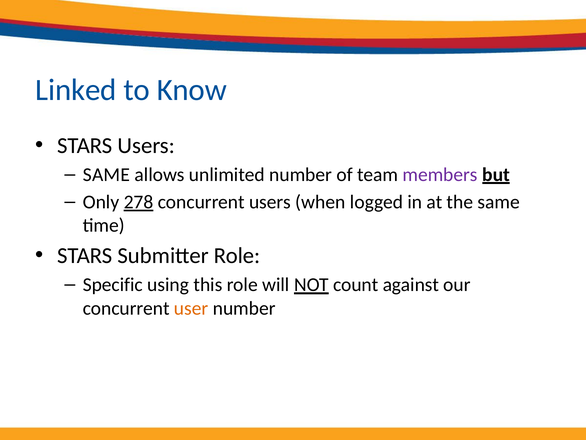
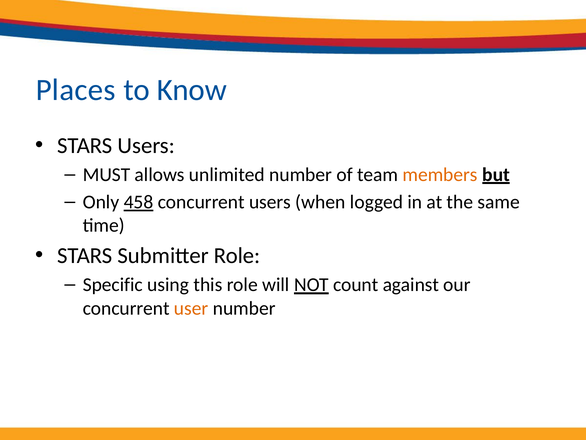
Linked: Linked -> Places
SAME at (106, 174): SAME -> MUST
members colour: purple -> orange
278: 278 -> 458
